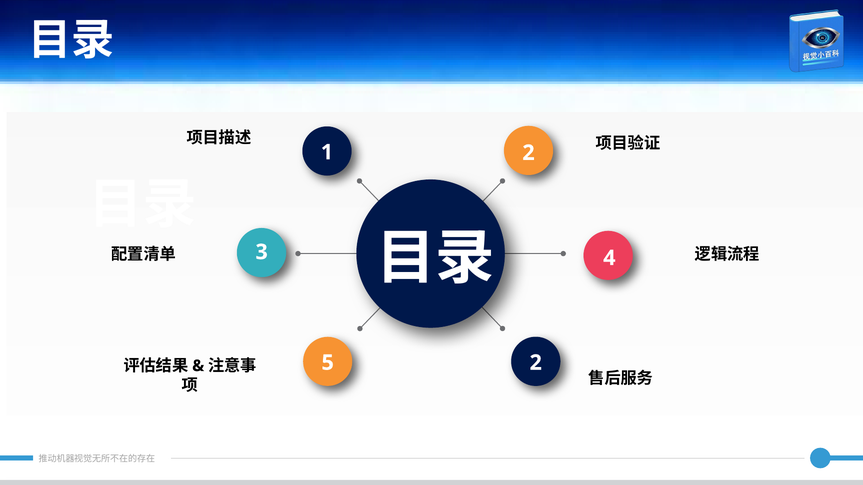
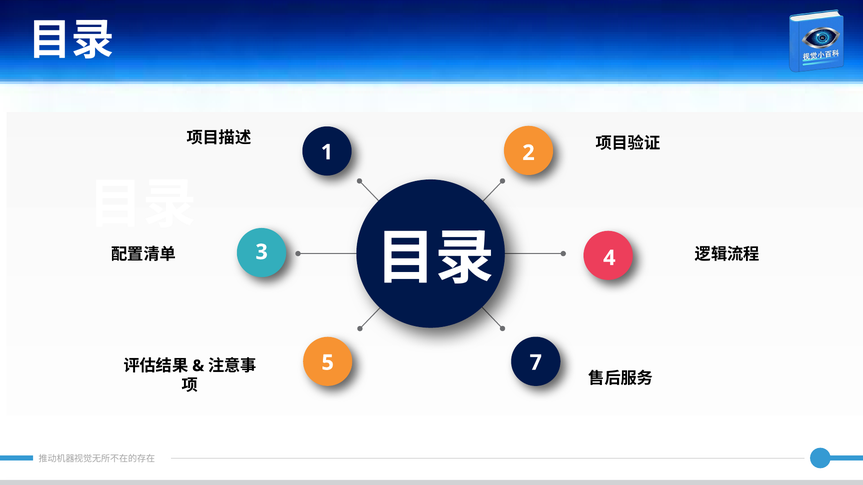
5 2: 2 -> 7
